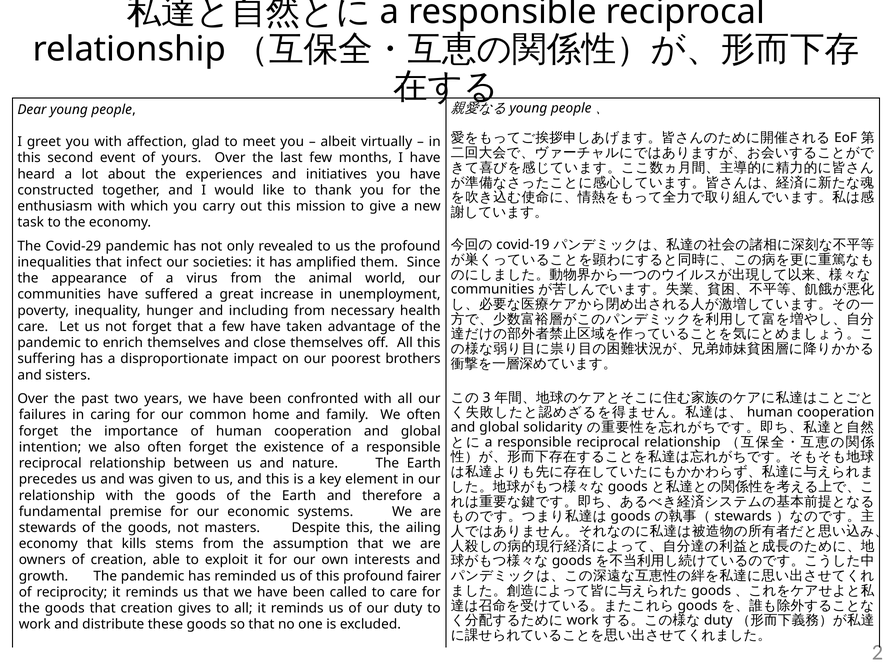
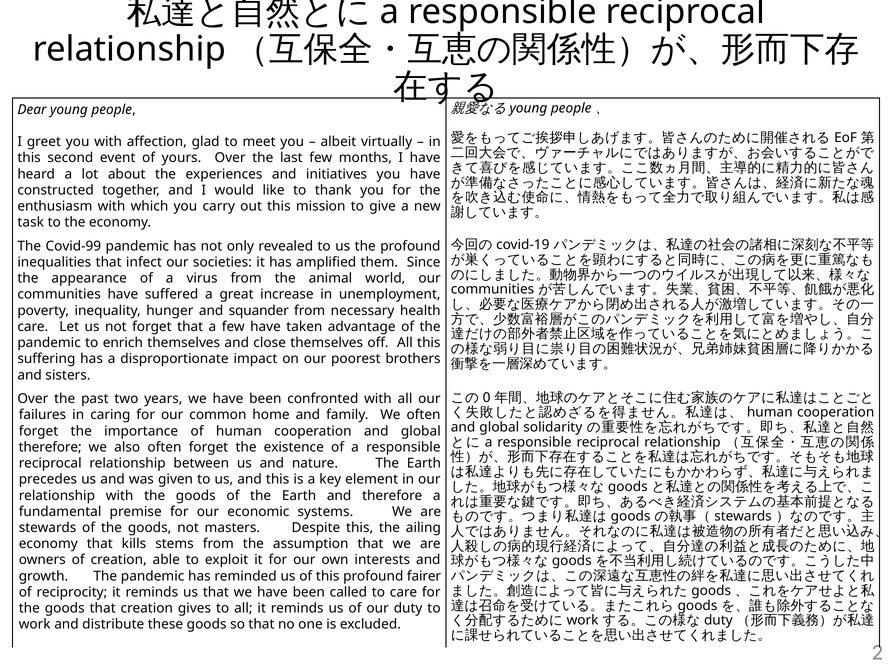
Covid-29: Covid-29 -> Covid-99
including: including -> squander
3: 3 -> 0
intention at (50, 447): intention -> therefore
